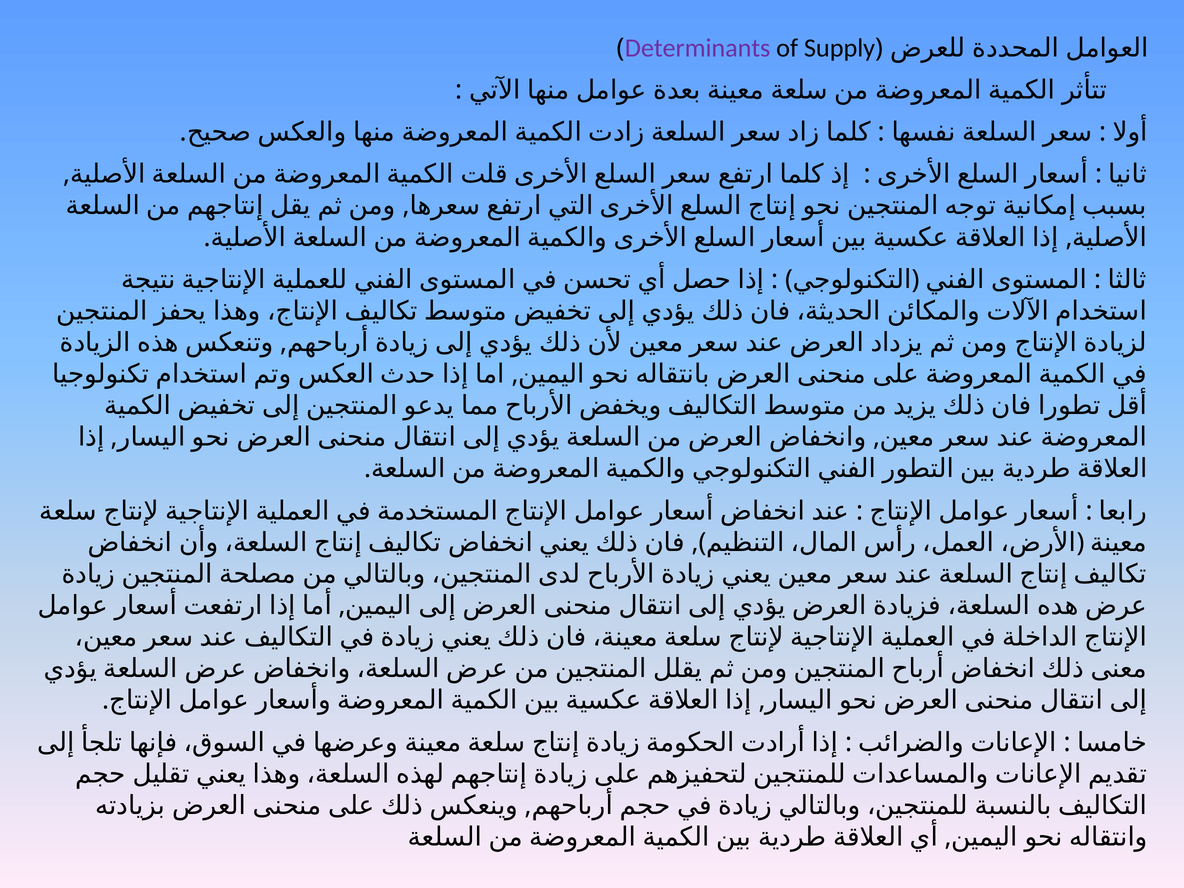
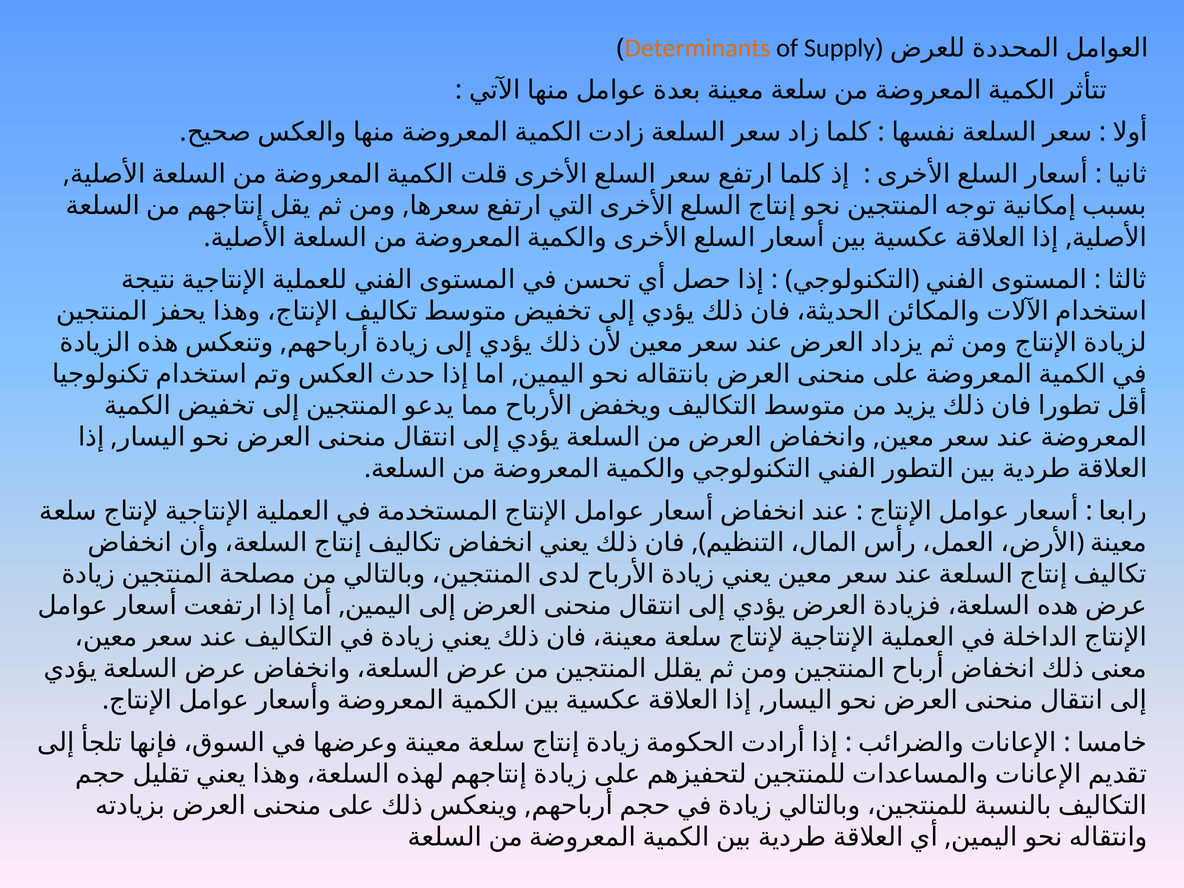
Determinants colour: purple -> orange
